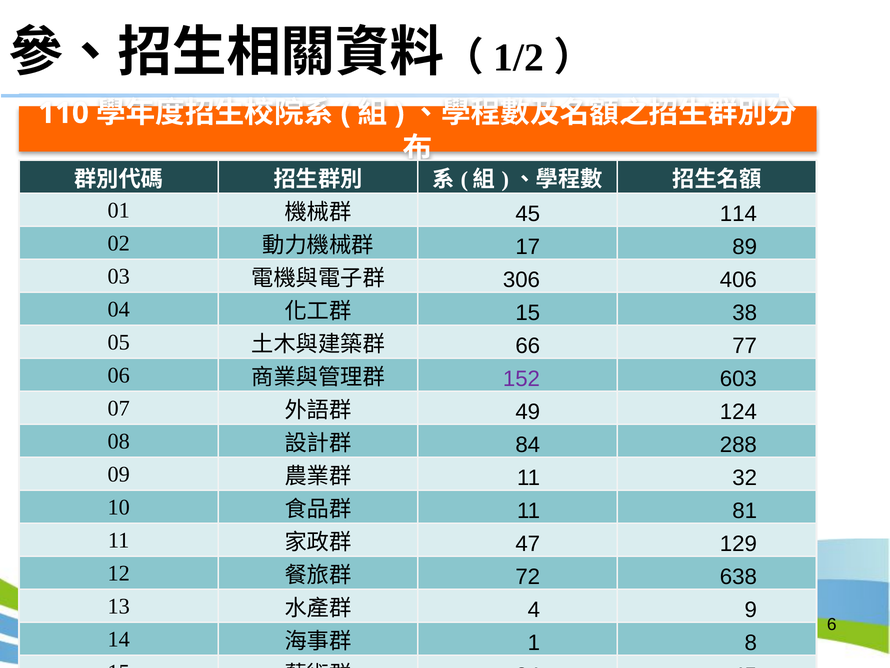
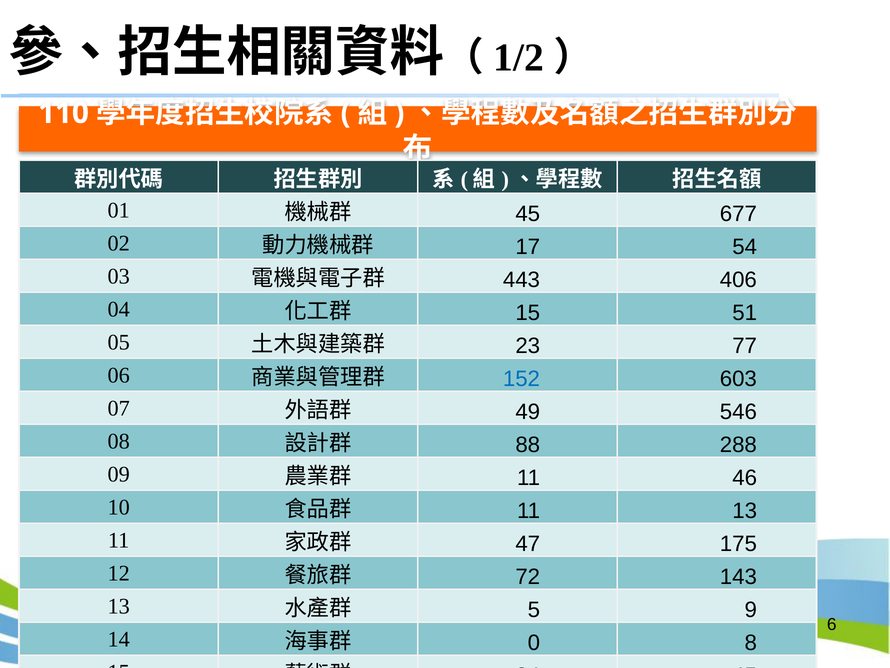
114: 114 -> 677
89: 89 -> 54
306: 306 -> 443
38: 38 -> 51
66: 66 -> 23
152 colour: purple -> blue
124: 124 -> 546
84: 84 -> 88
32: 32 -> 46
11 81: 81 -> 13
129: 129 -> 175
638: 638 -> 143
4: 4 -> 5
1: 1 -> 0
